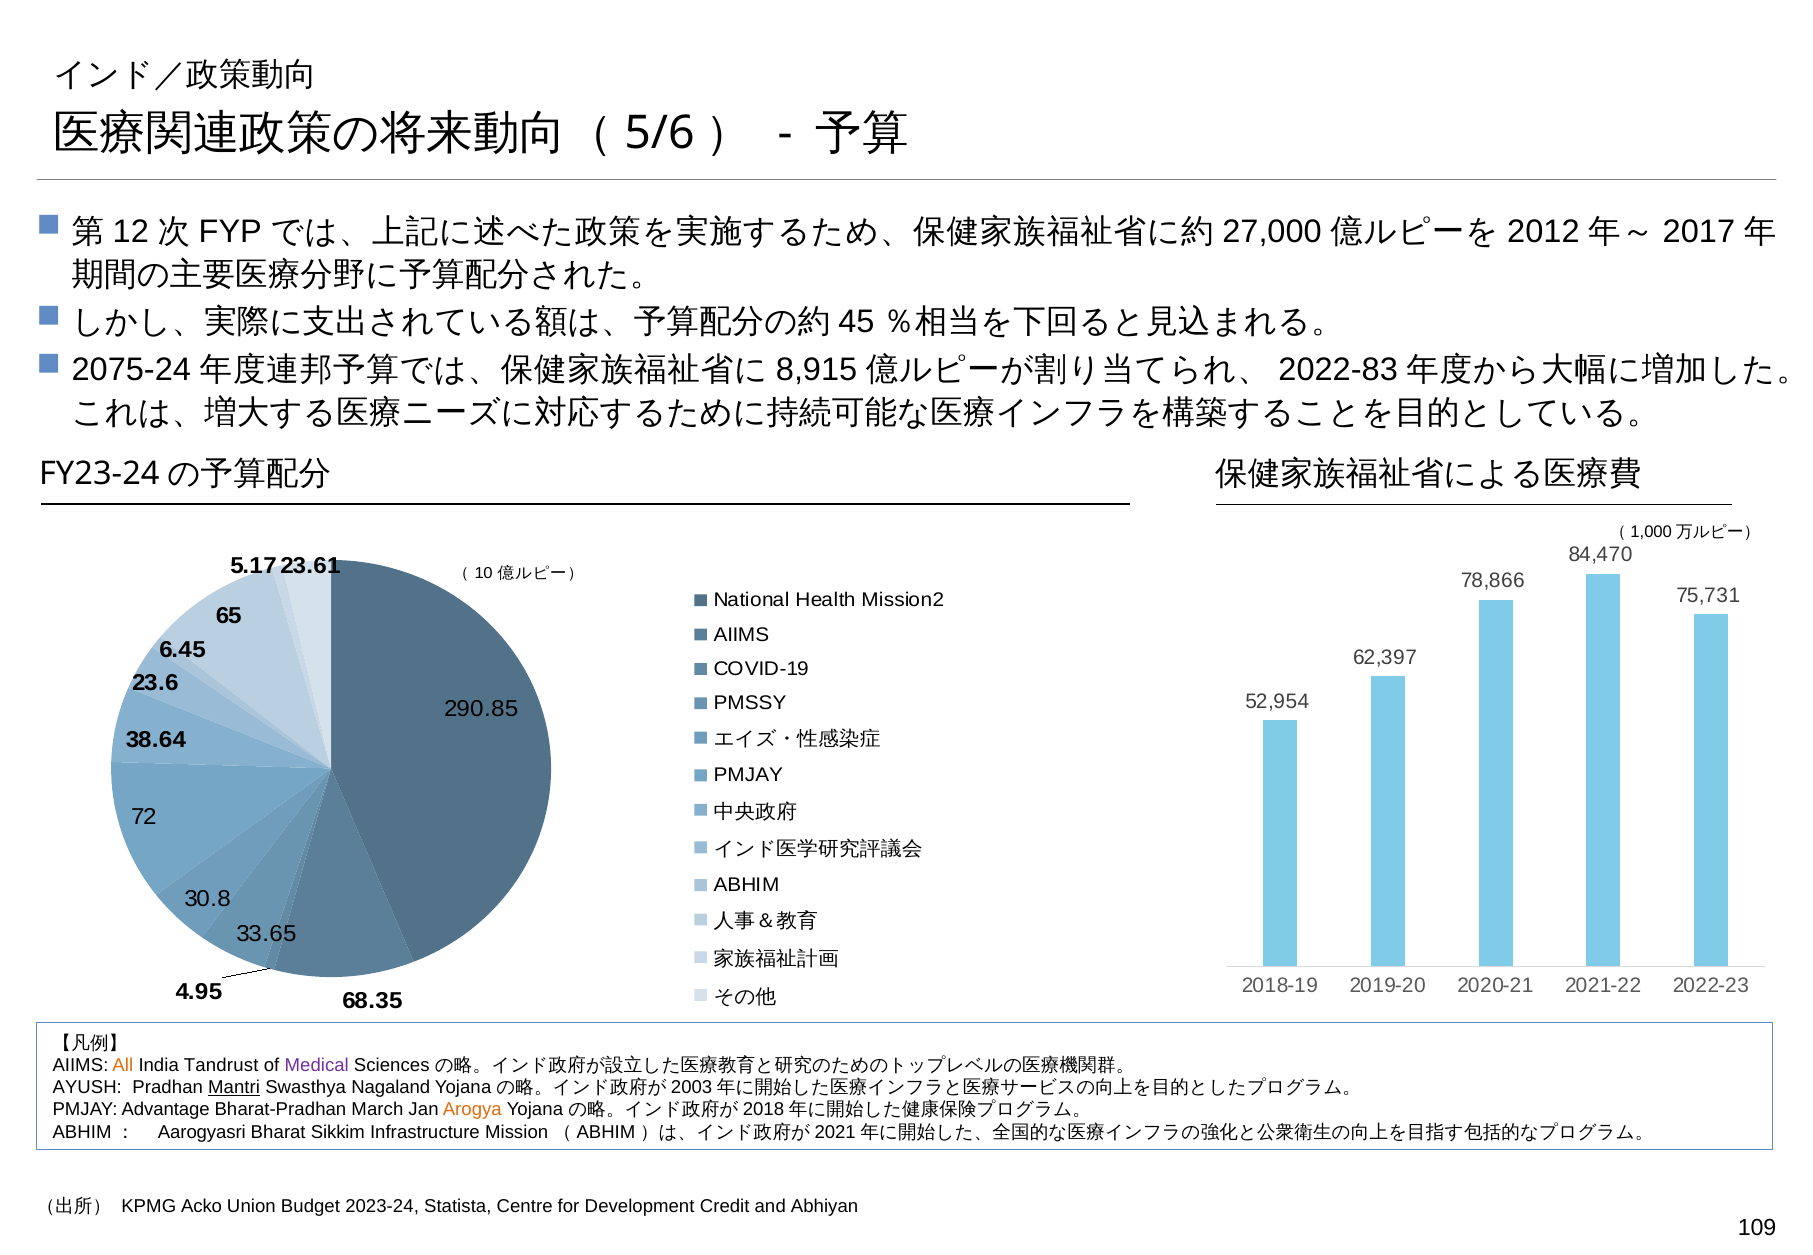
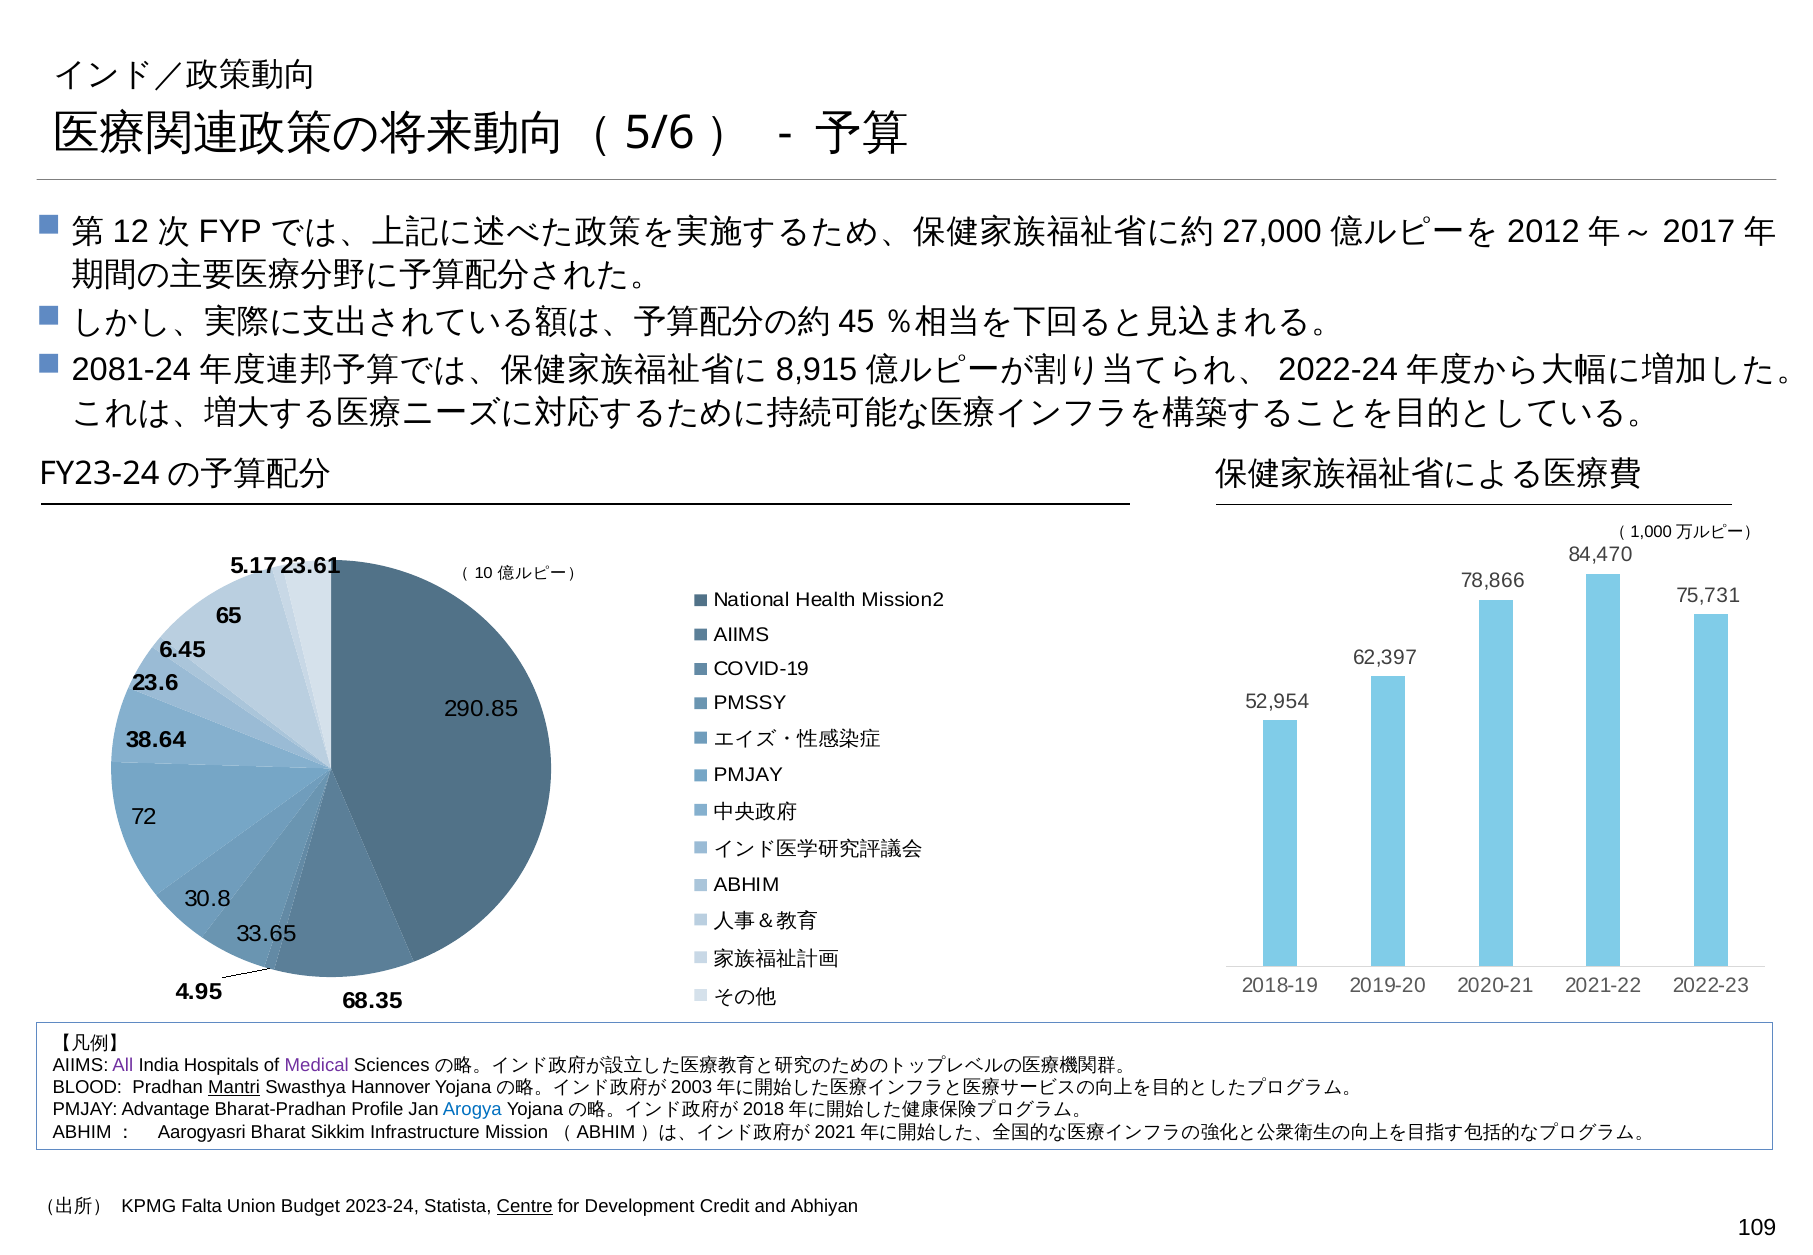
2075-24: 2075-24 -> 2081-24
2022-83: 2022-83 -> 2022-24
All colour: orange -> purple
Tandrust: Tandrust -> Hospitals
AYUSH: AYUSH -> BLOOD
Nagaland: Nagaland -> Hannover
March: March -> Profile
Arogya colour: orange -> blue
Acko: Acko -> Falta
Centre underline: none -> present
